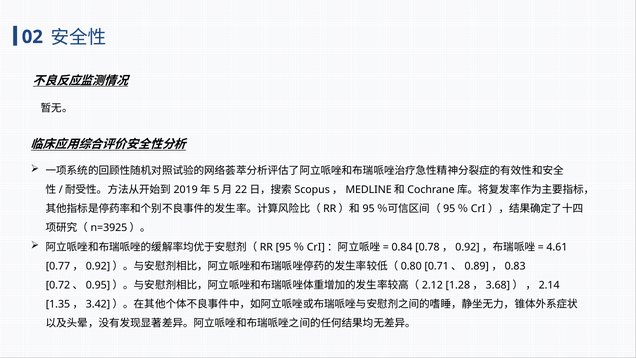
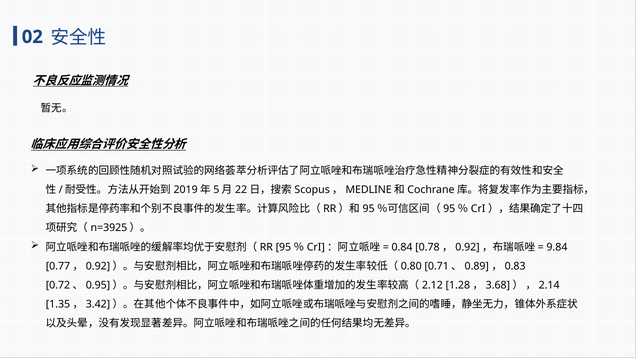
4.61: 4.61 -> 9.84
